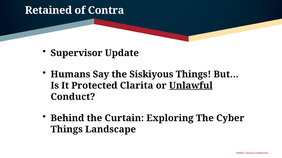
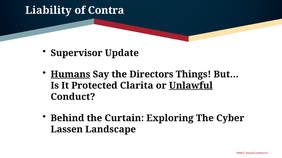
Retained: Retained -> Liability
Humans underline: none -> present
Siskiyous: Siskiyous -> Directors
Things at (67, 130): Things -> Lassen
